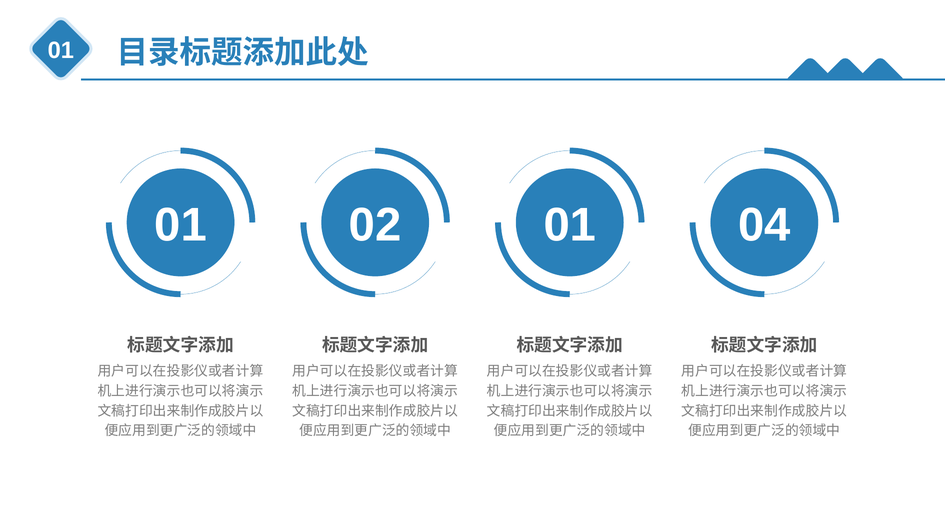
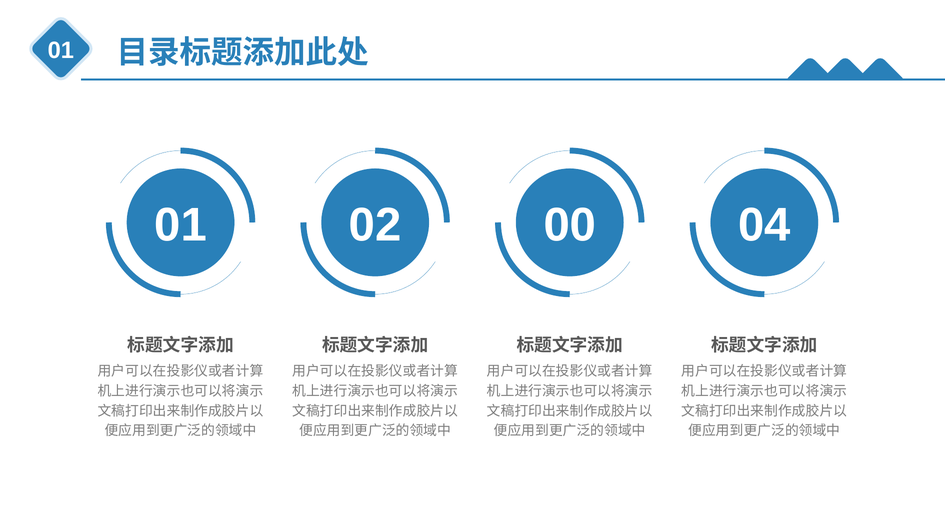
02 01: 01 -> 00
